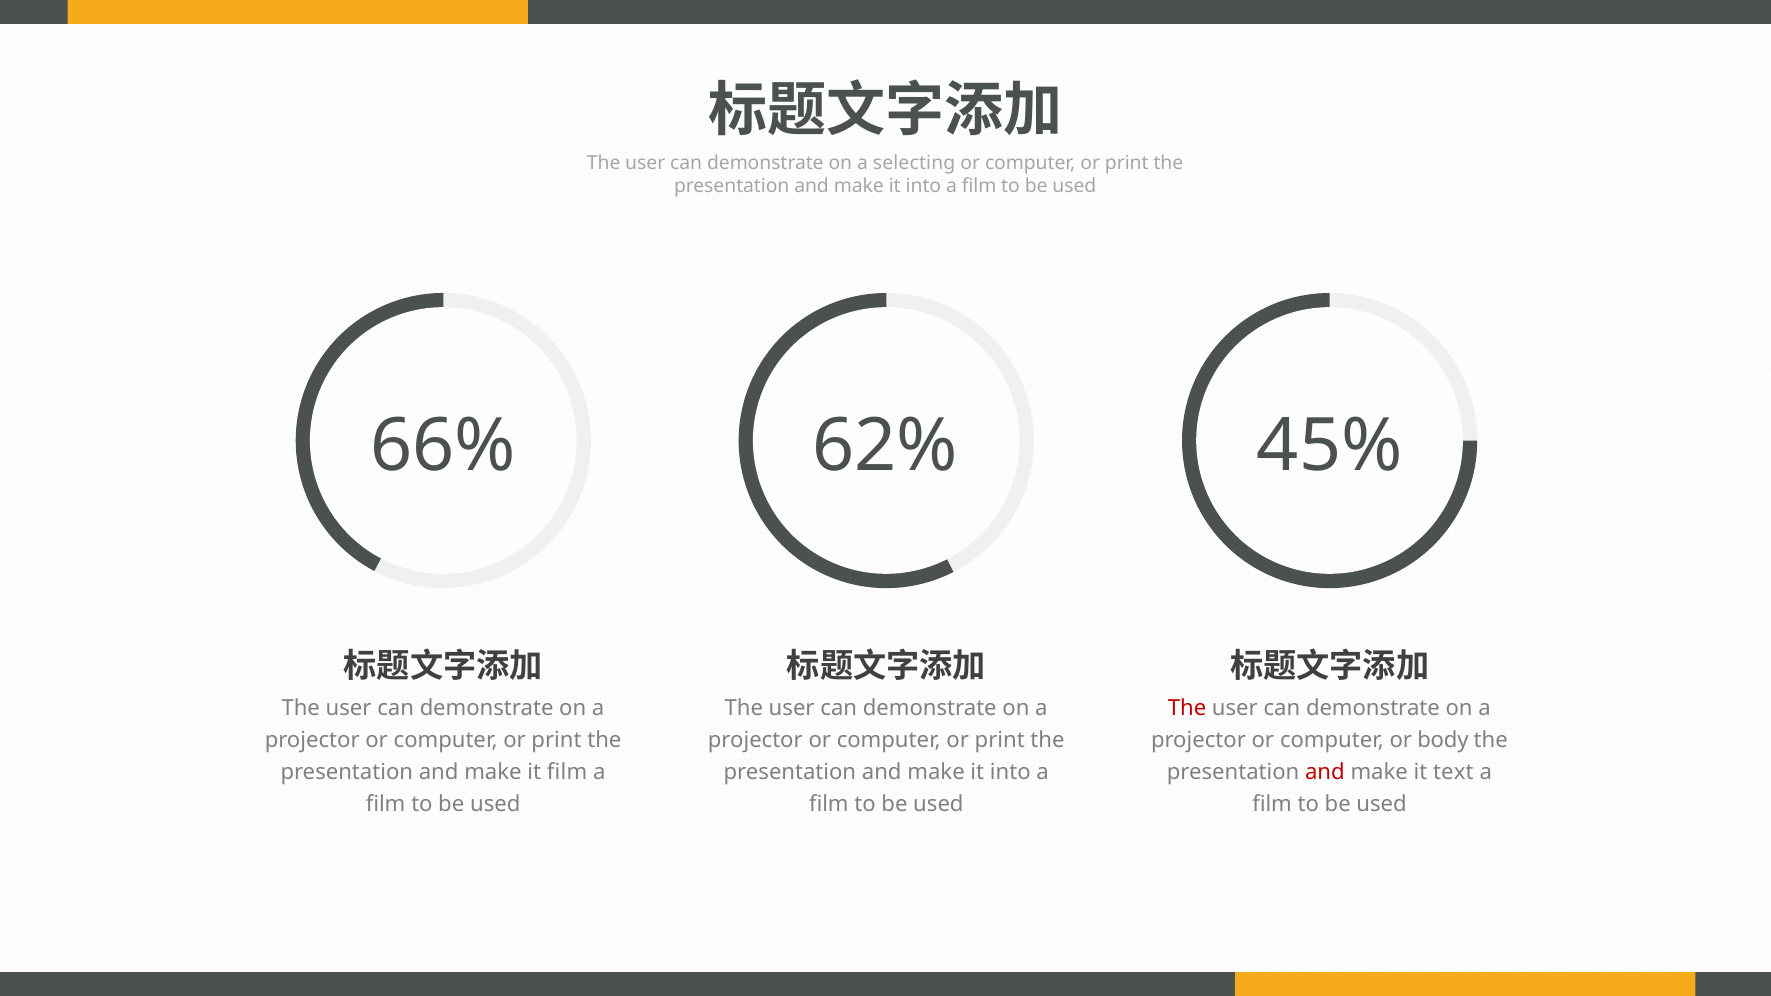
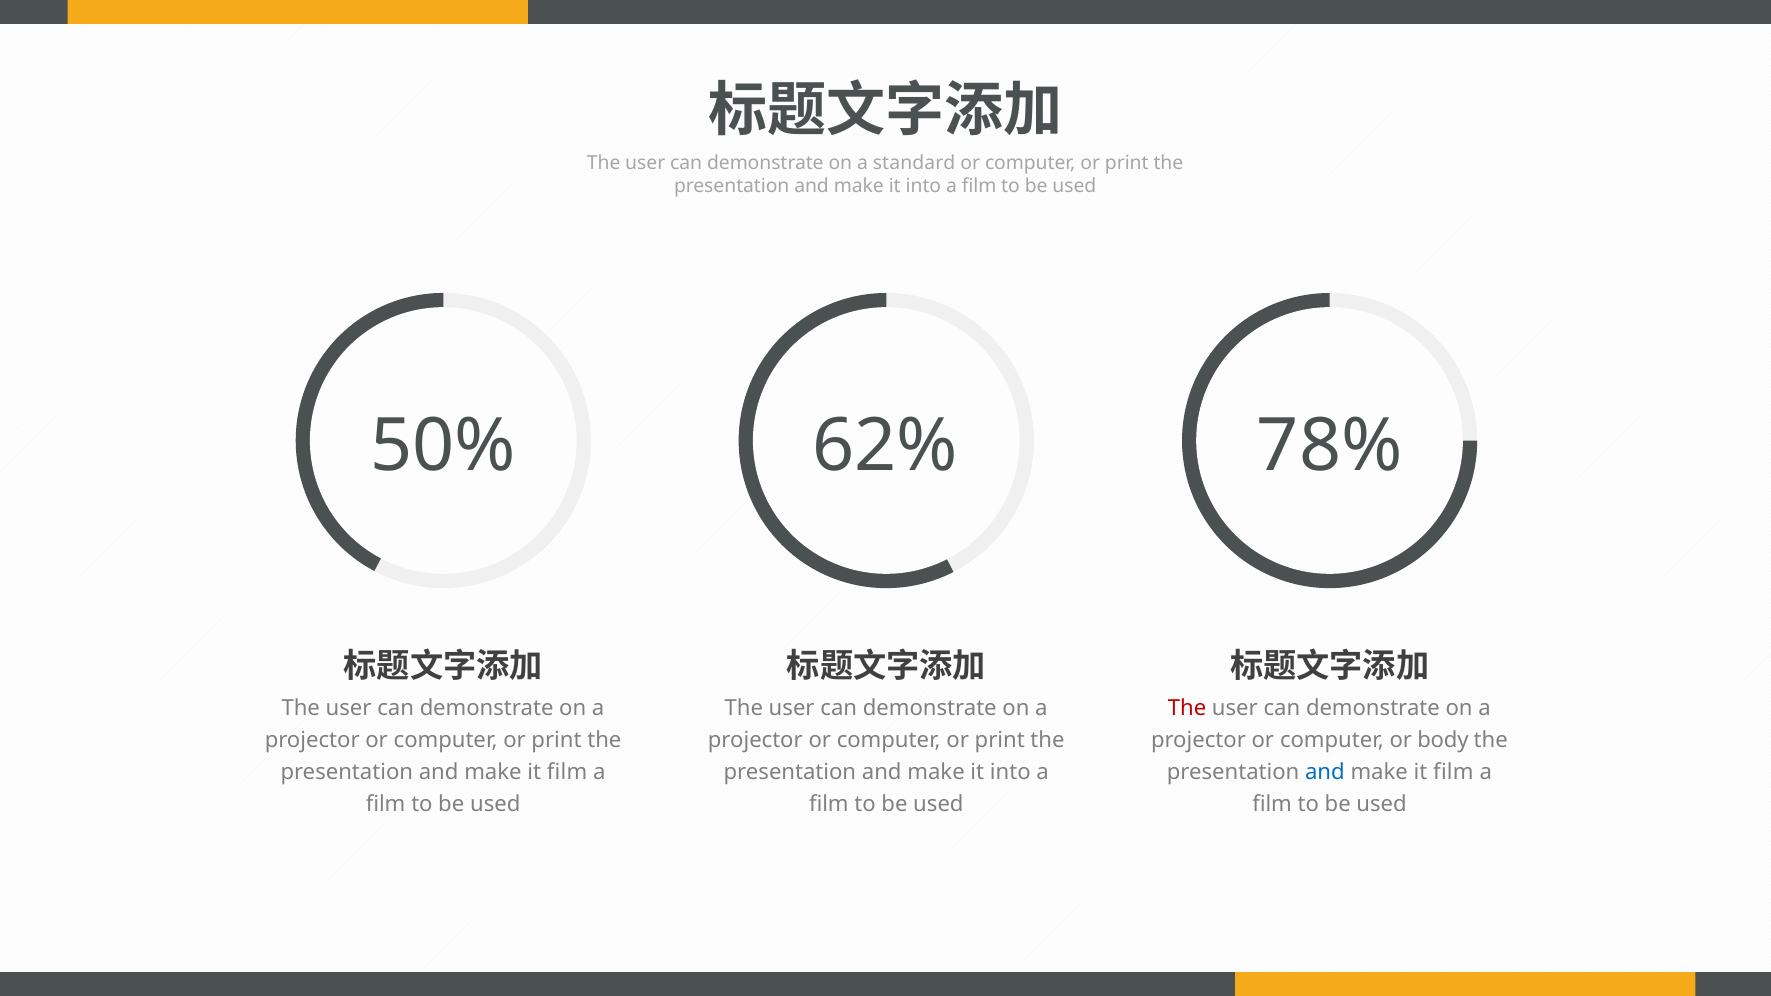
selecting: selecting -> standard
66%: 66% -> 50%
45%: 45% -> 78%
and at (1325, 772) colour: red -> blue
text at (1453, 772): text -> film
